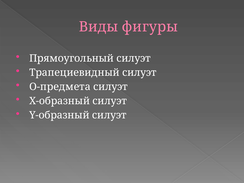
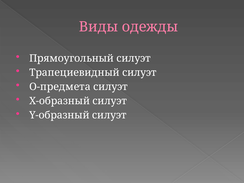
фигуры: фигуры -> одежды
